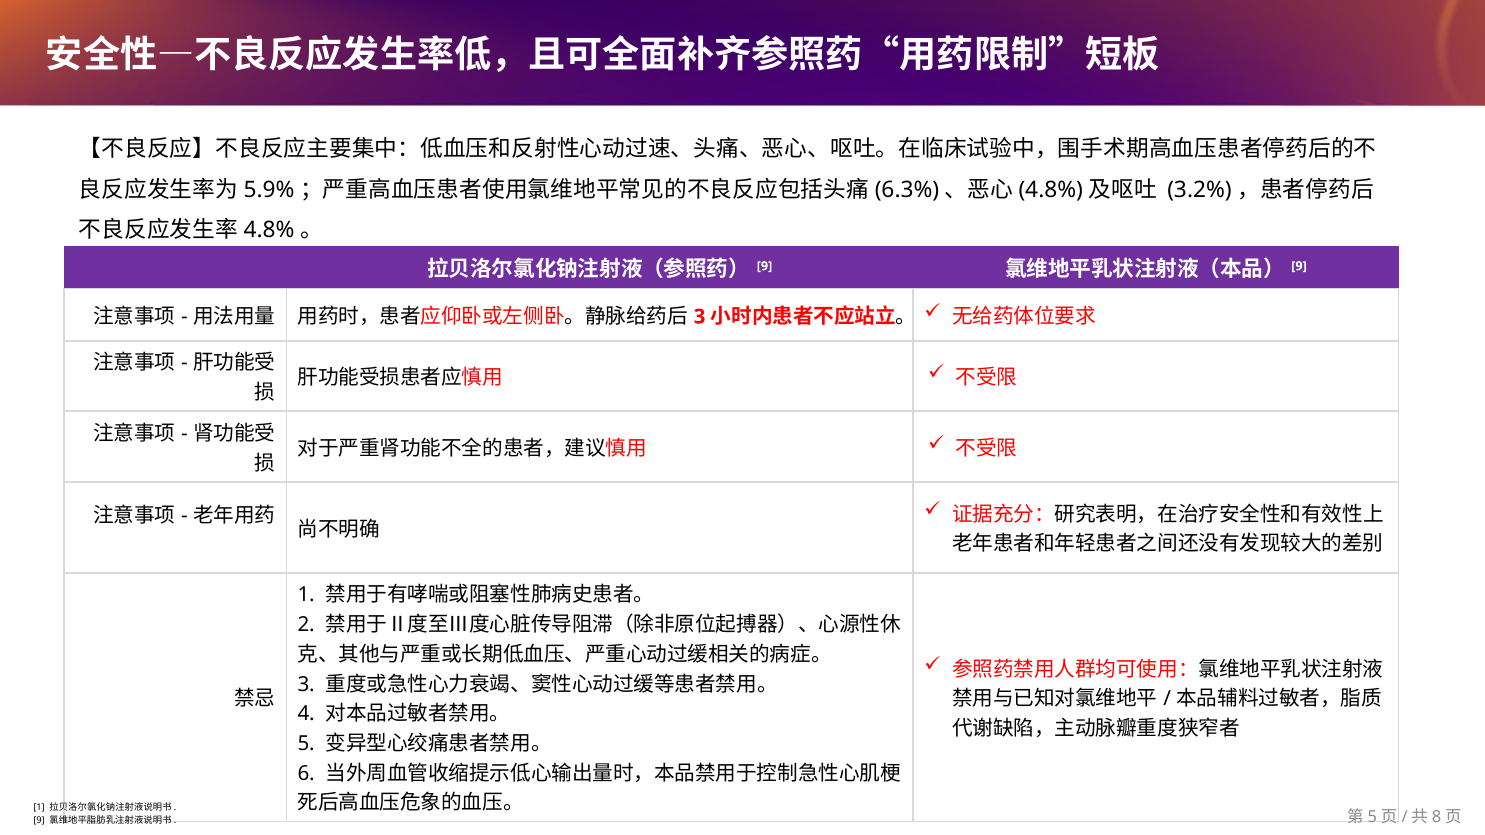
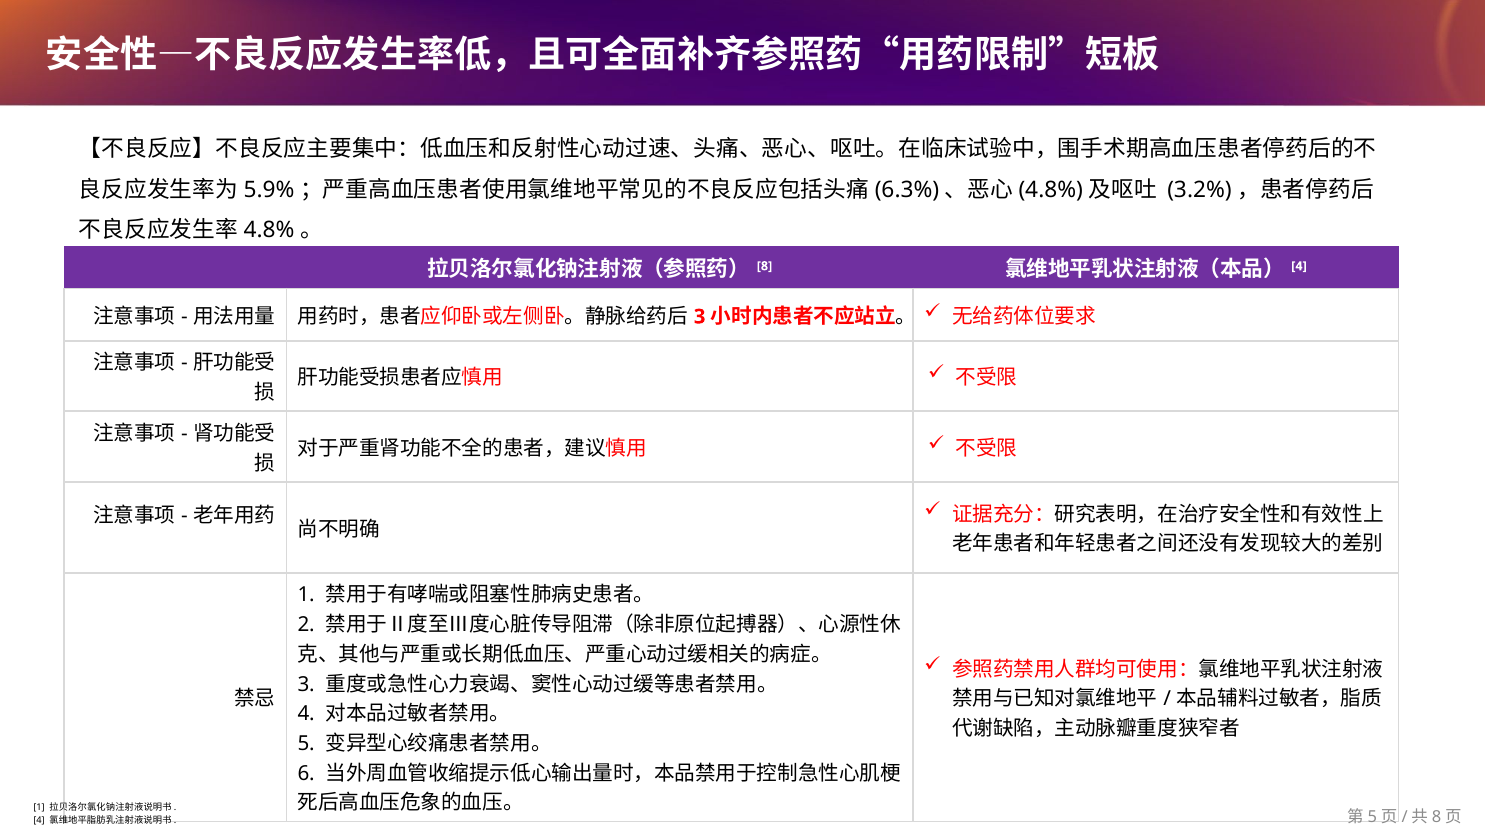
9 at (764, 266): 9 -> 8
9 at (1299, 266): 9 -> 4
9 at (39, 821): 9 -> 4
